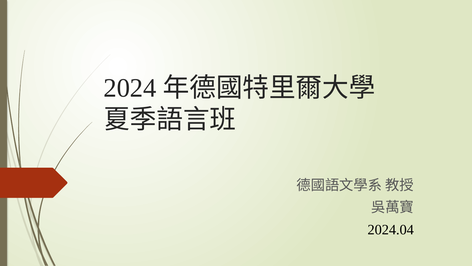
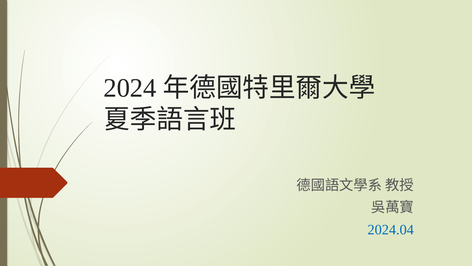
2024.04 colour: black -> blue
